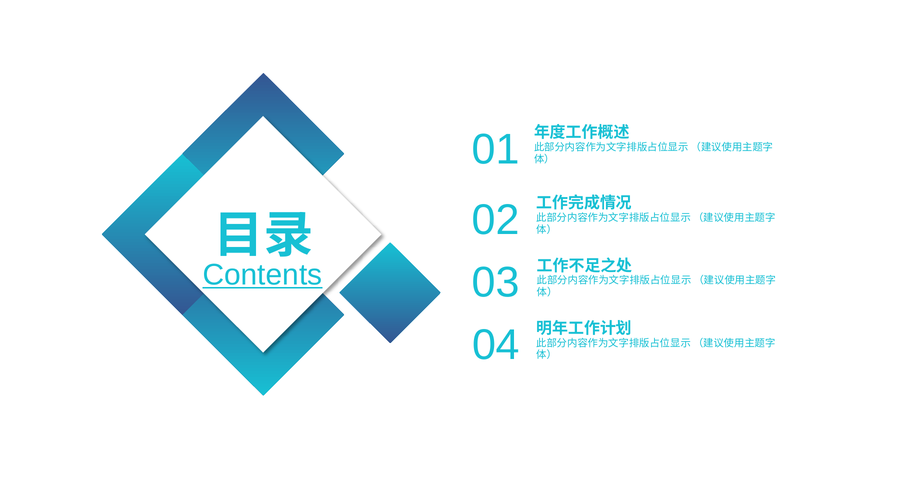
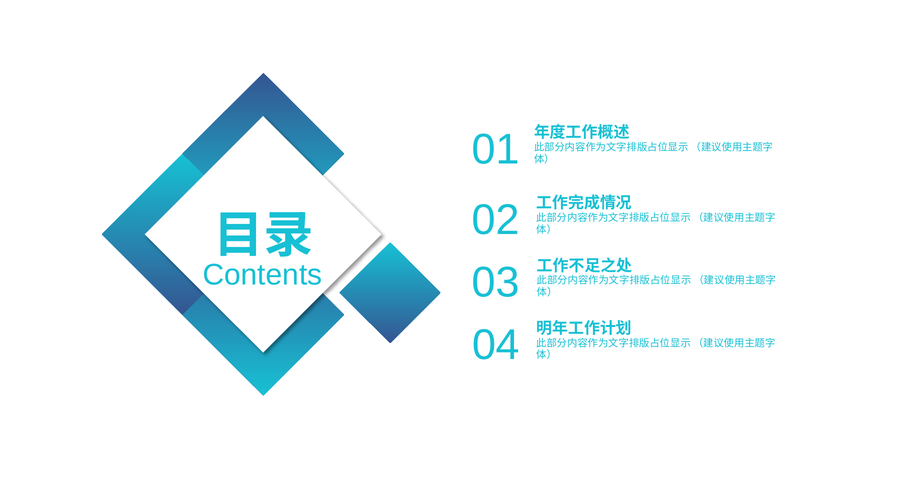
Contents underline: present -> none
